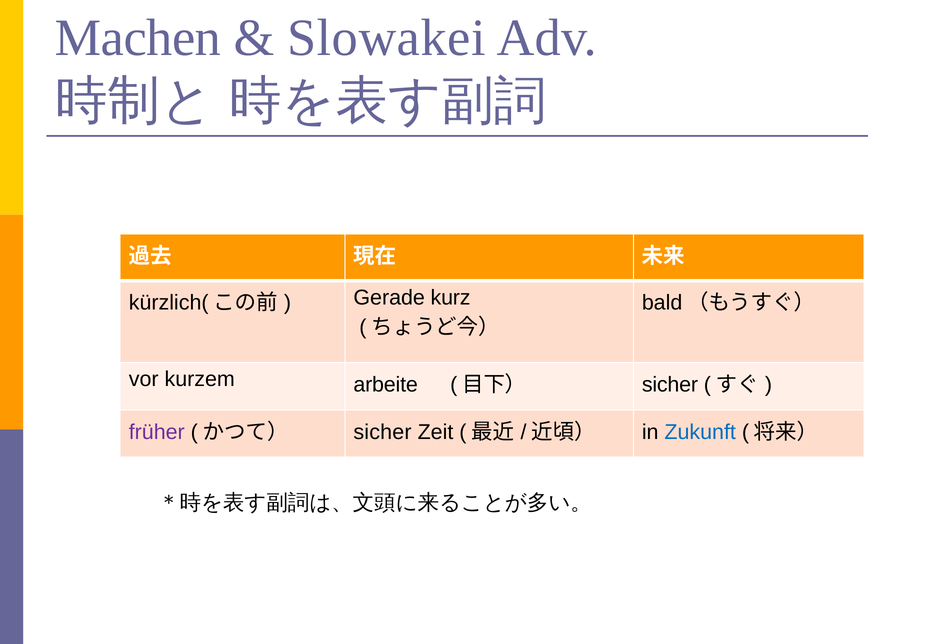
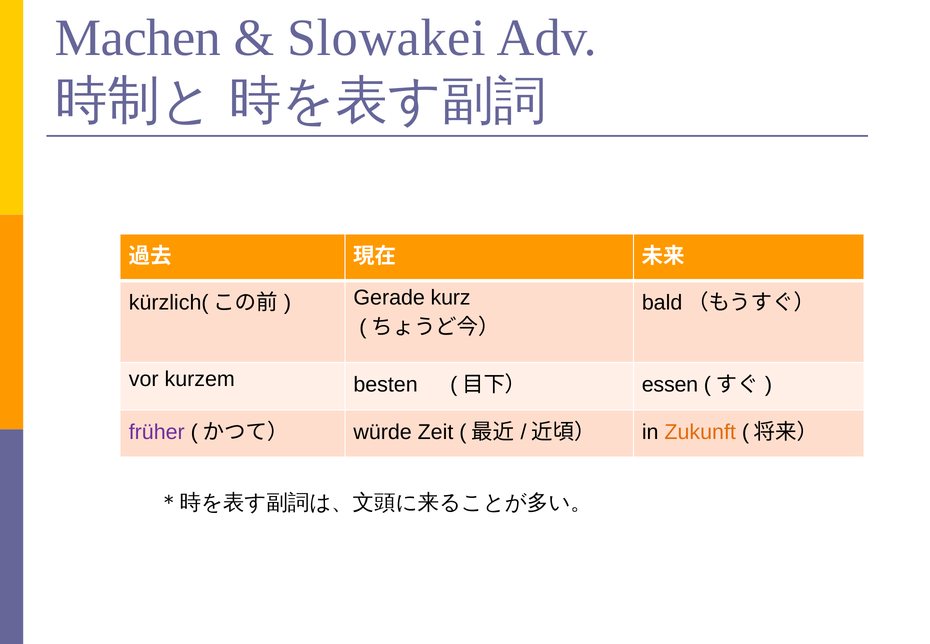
arbeite: arbeite -> besten
sicher at (670, 385): sicher -> essen
sicher at (382, 432): sicher -> würde
Zukunft colour: blue -> orange
